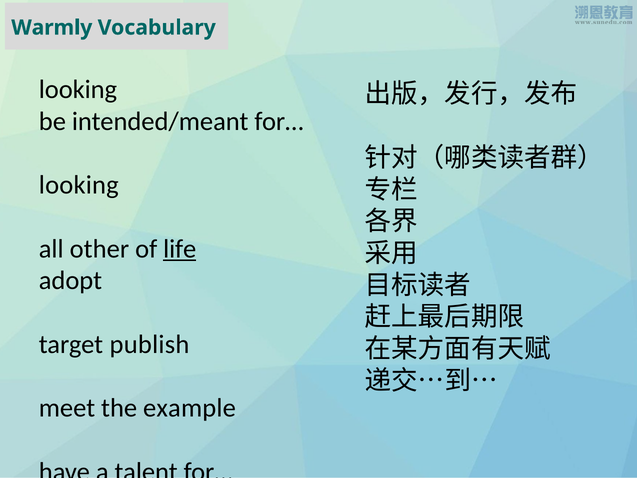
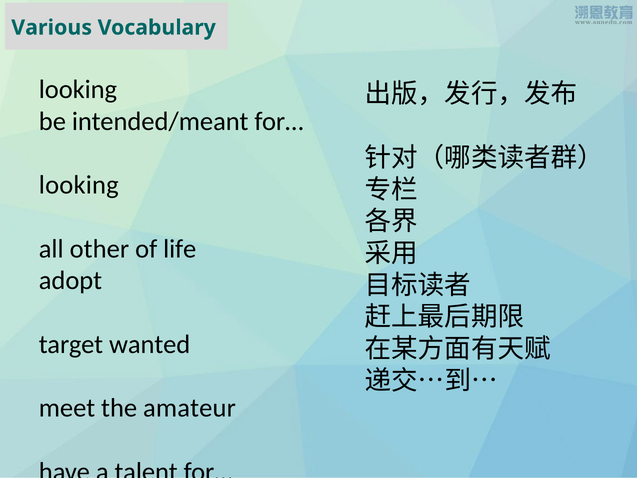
Warmly: Warmly -> Various
life underline: present -> none
publish: publish -> wanted
example: example -> amateur
